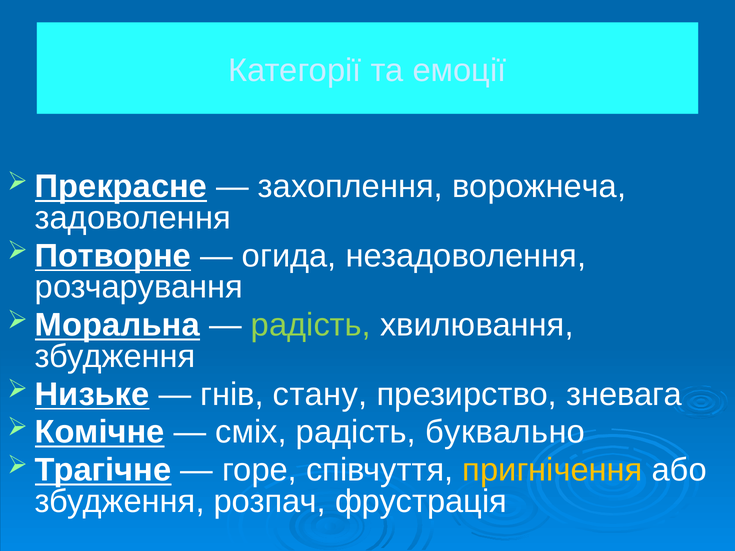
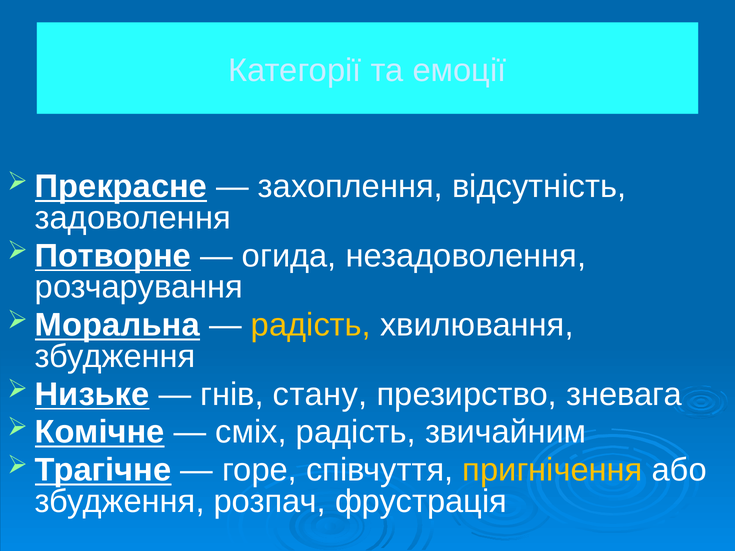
ворожнеча: ворожнеча -> відсутність
радість at (311, 325) colour: light green -> yellow
буквально: буквально -> звичайним
